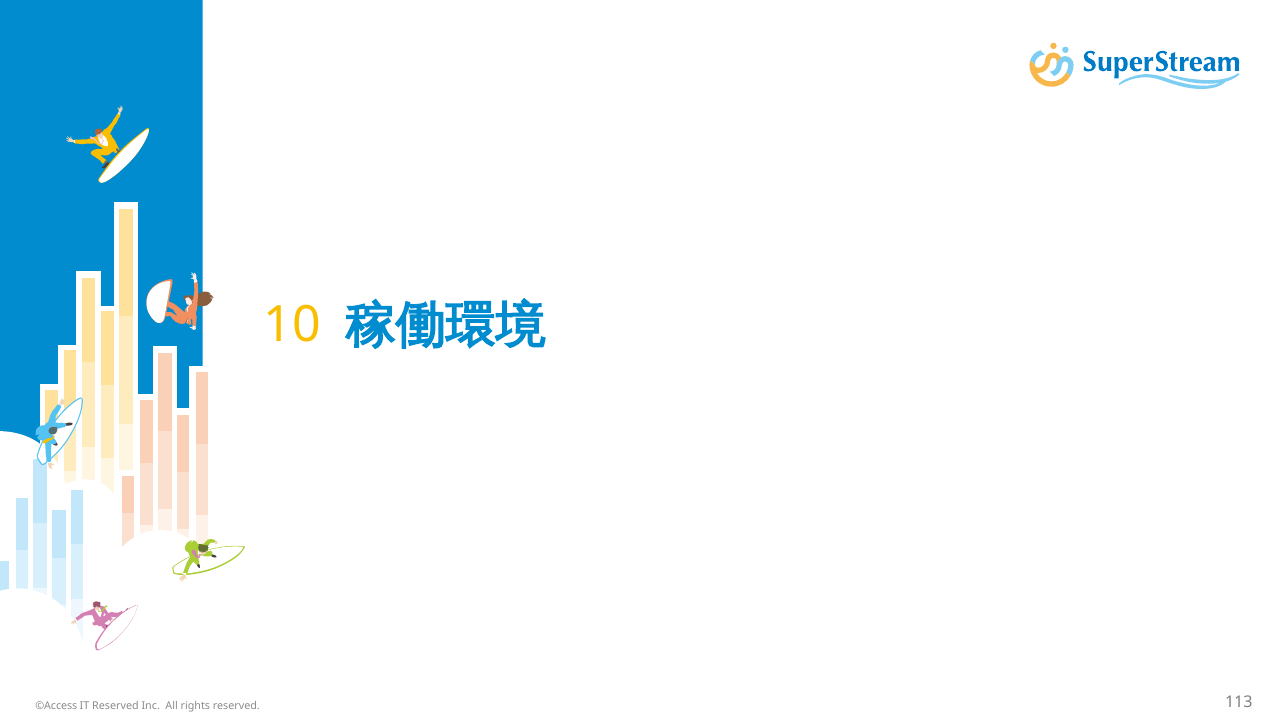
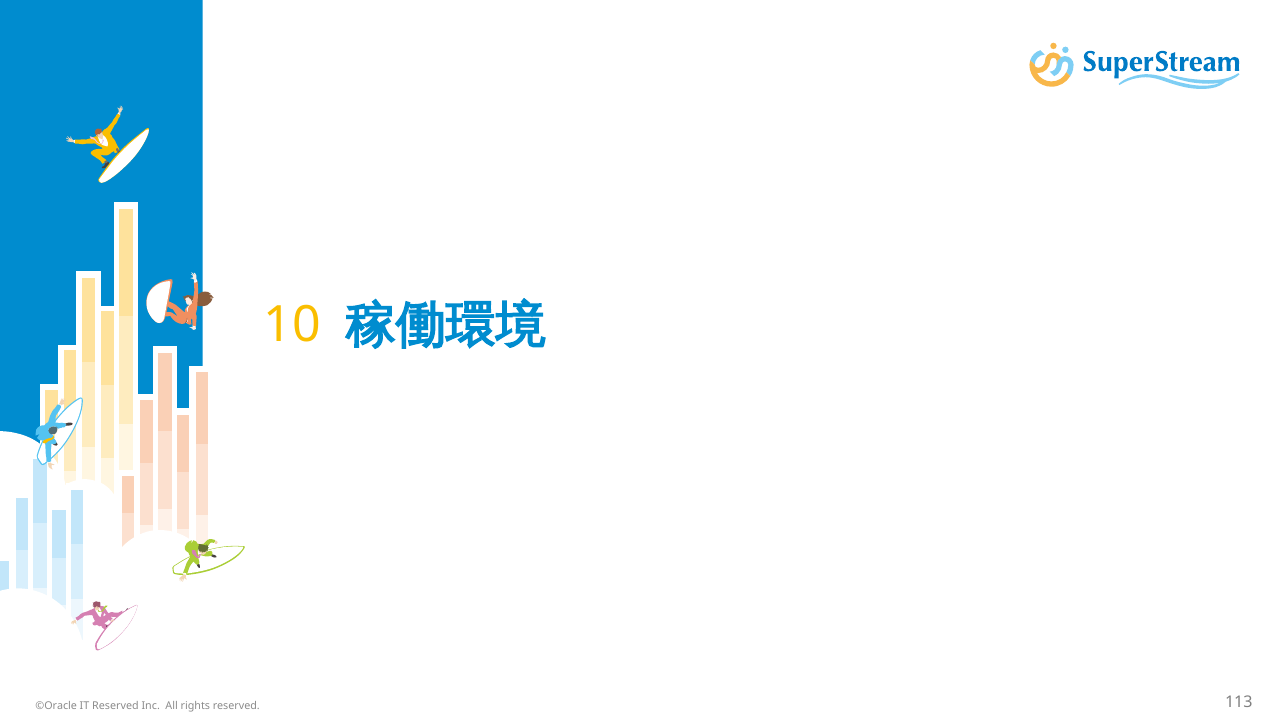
©Access: ©Access -> ©Oracle
